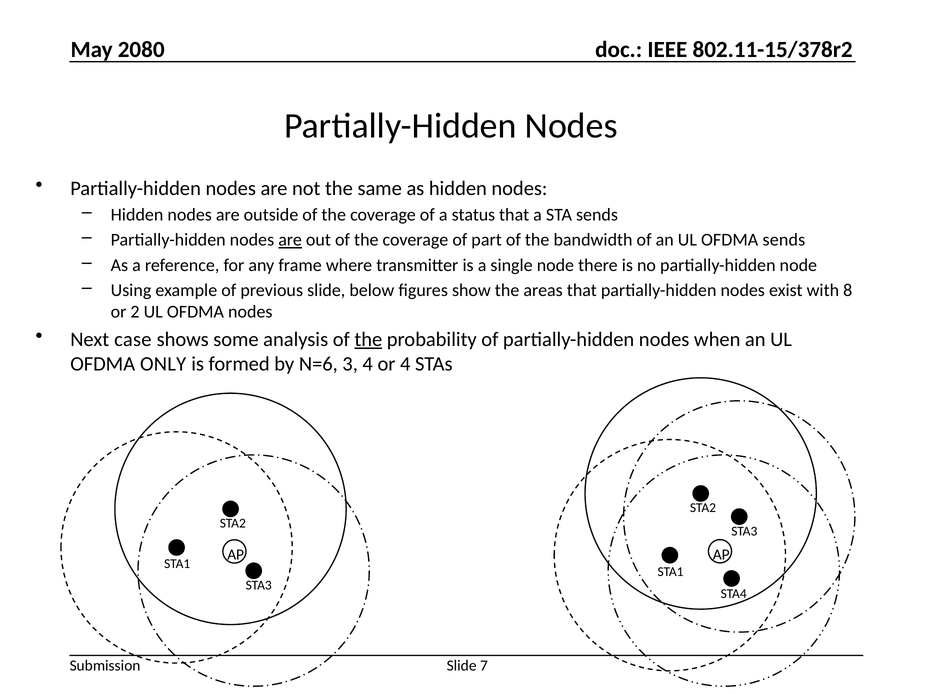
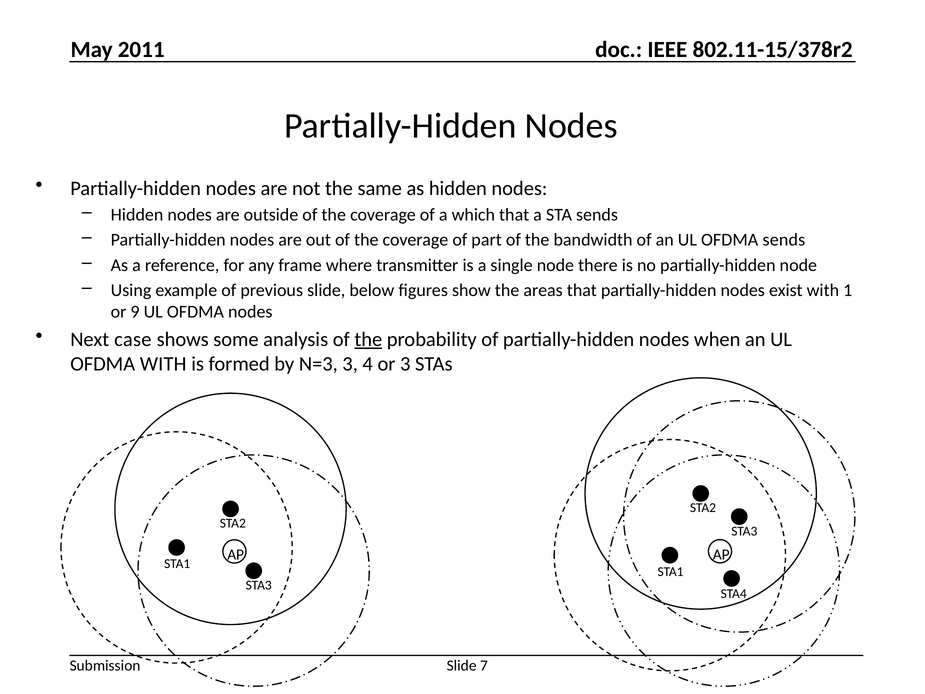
2080: 2080 -> 2011
status: status -> which
are at (290, 240) underline: present -> none
8: 8 -> 1
2: 2 -> 9
OFDMA ONLY: ONLY -> WITH
N=6: N=6 -> N=3
or 4: 4 -> 3
